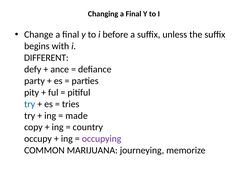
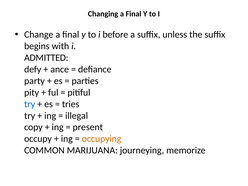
DIFFERENT: DIFFERENT -> ADMITTED
made: made -> illegal
country: country -> present
occupying colour: purple -> orange
